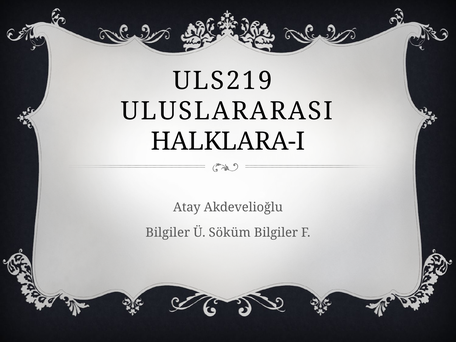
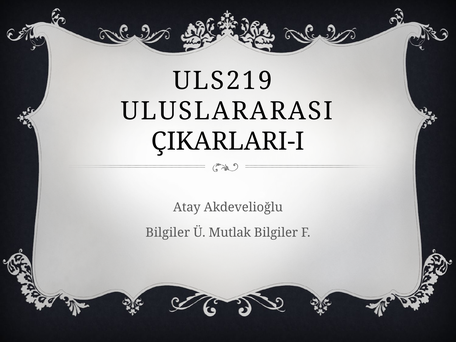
HALKLARA-I: HALKLARA-I -> ÇIKARLARI-I
Söküm: Söküm -> Mutlak
